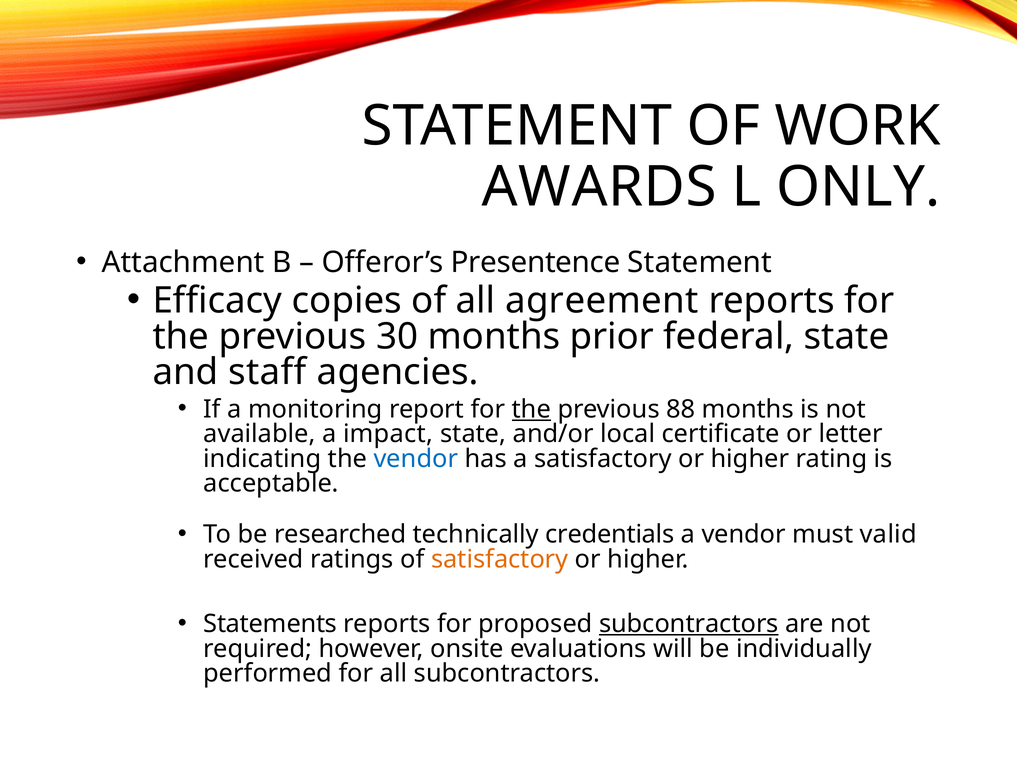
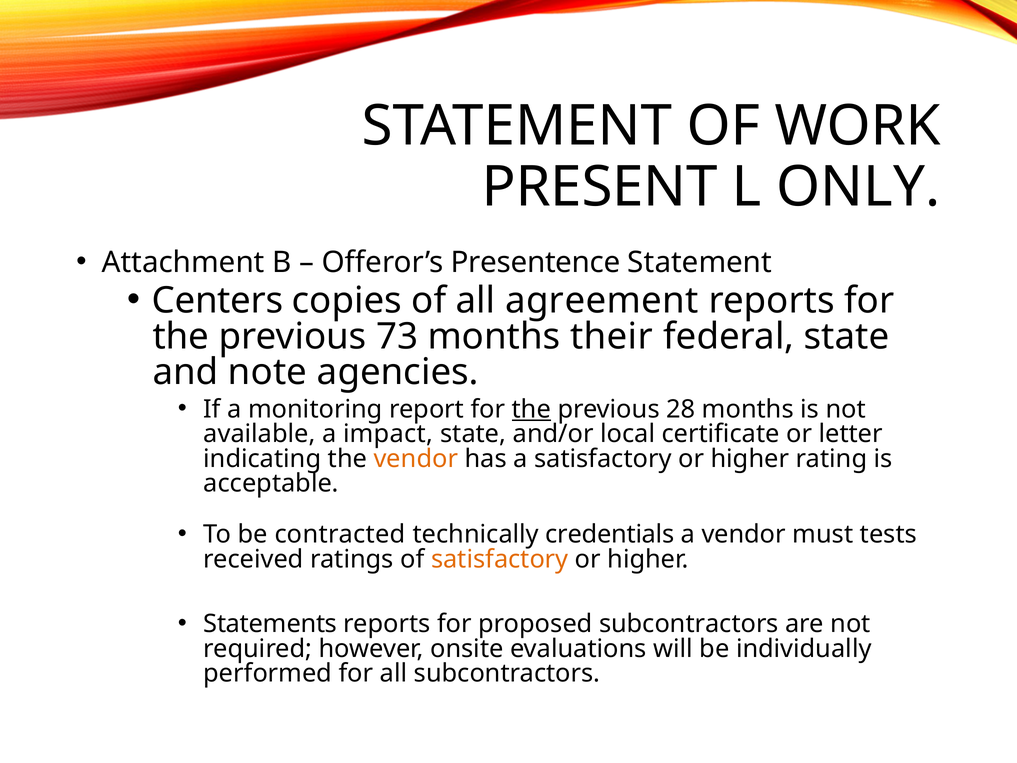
AWARDS: AWARDS -> PRESENT
Efficacy: Efficacy -> Centers
30: 30 -> 73
prior: prior -> their
staff: staff -> note
88: 88 -> 28
vendor at (416, 458) colour: blue -> orange
researched: researched -> contracted
valid: valid -> tests
subcontractors at (689, 624) underline: present -> none
